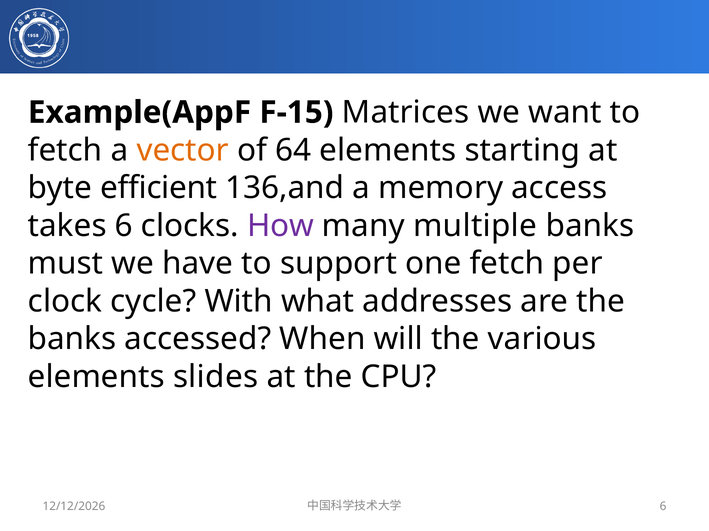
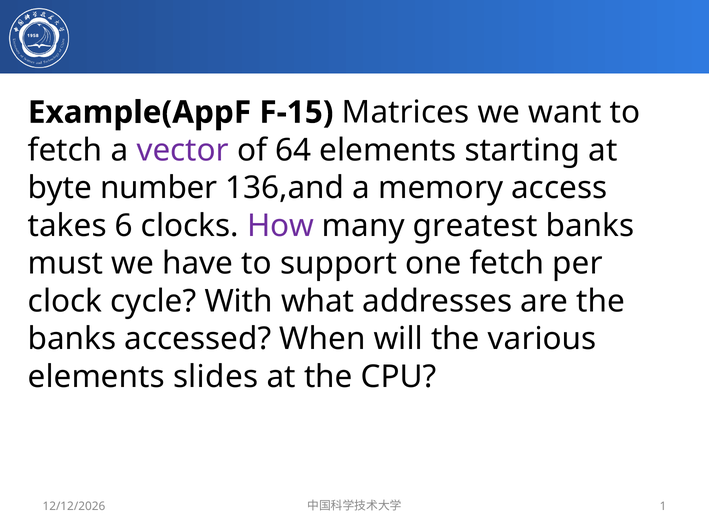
vector colour: orange -> purple
efficient: efficient -> number
multiple: multiple -> greatest
6 at (663, 507): 6 -> 1
